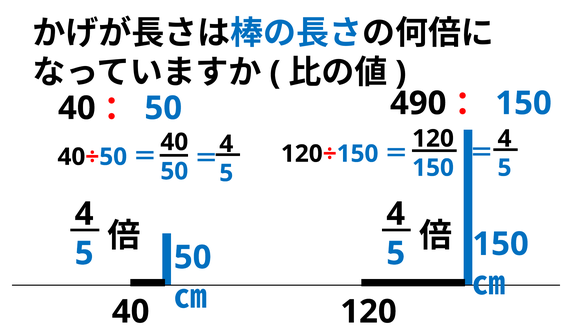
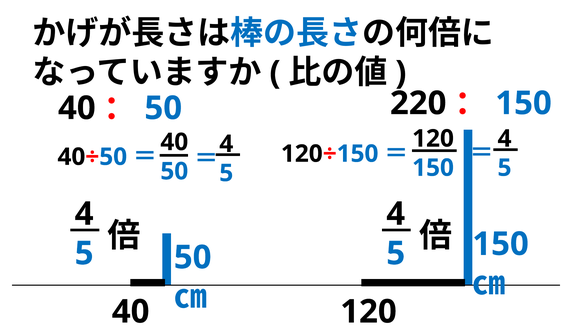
490: 490 -> 220
